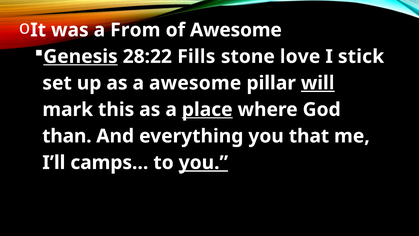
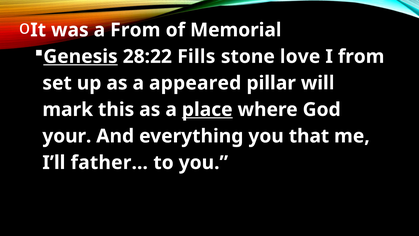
of Awesome: Awesome -> Memorial
I stick: stick -> from
a awesome: awesome -> appeared
will underline: present -> none
than: than -> your
camps…: camps… -> father…
you at (203, 162) underline: present -> none
